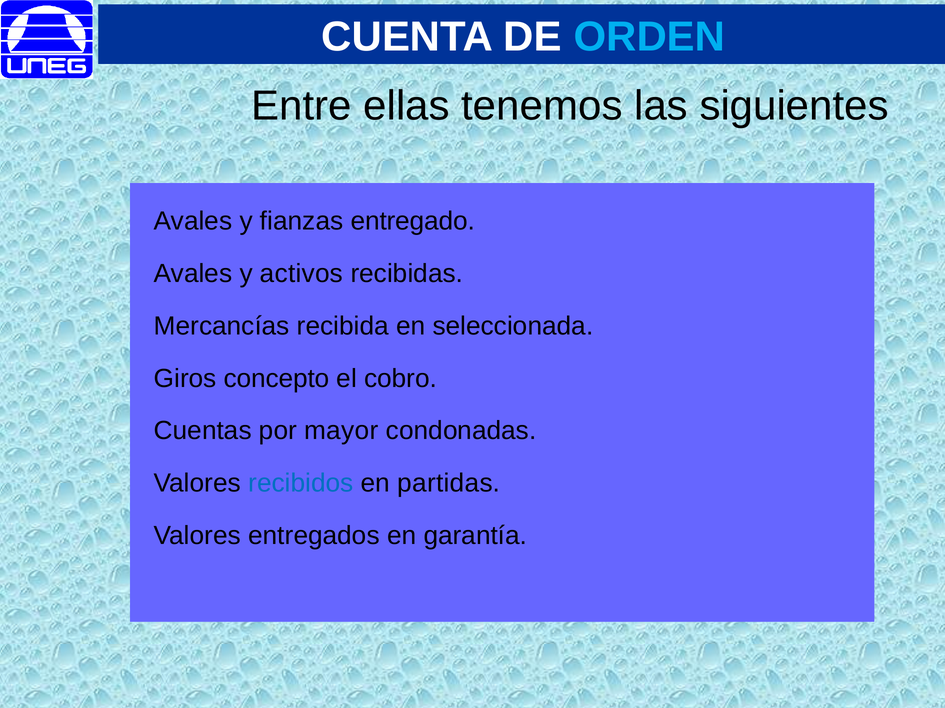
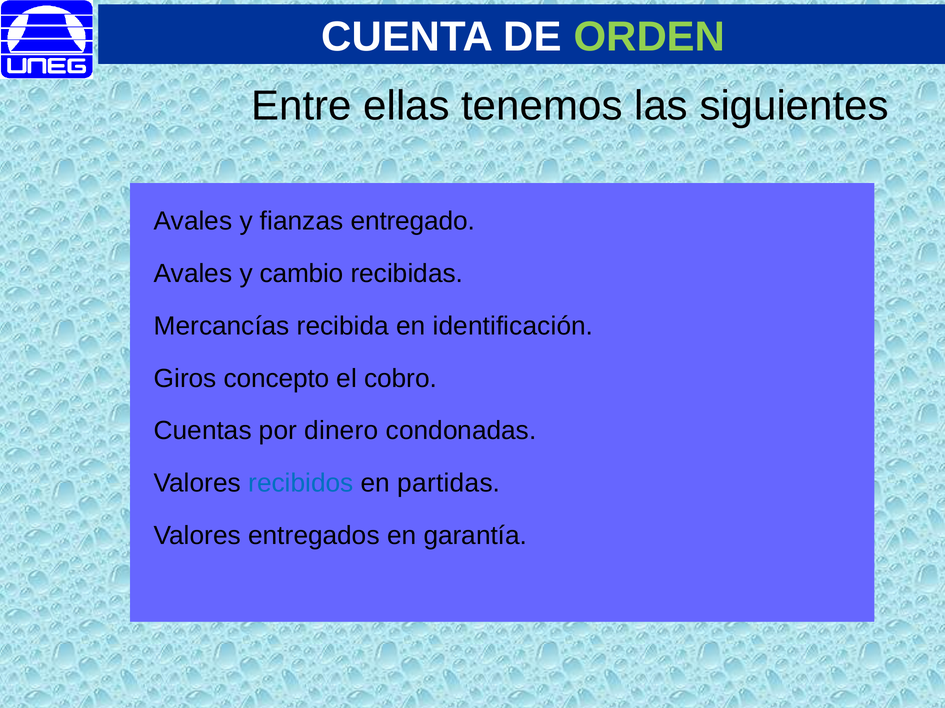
ORDEN colour: light blue -> light green
activos: activos -> cambio
seleccionada: seleccionada -> identificación
mayor: mayor -> dinero
